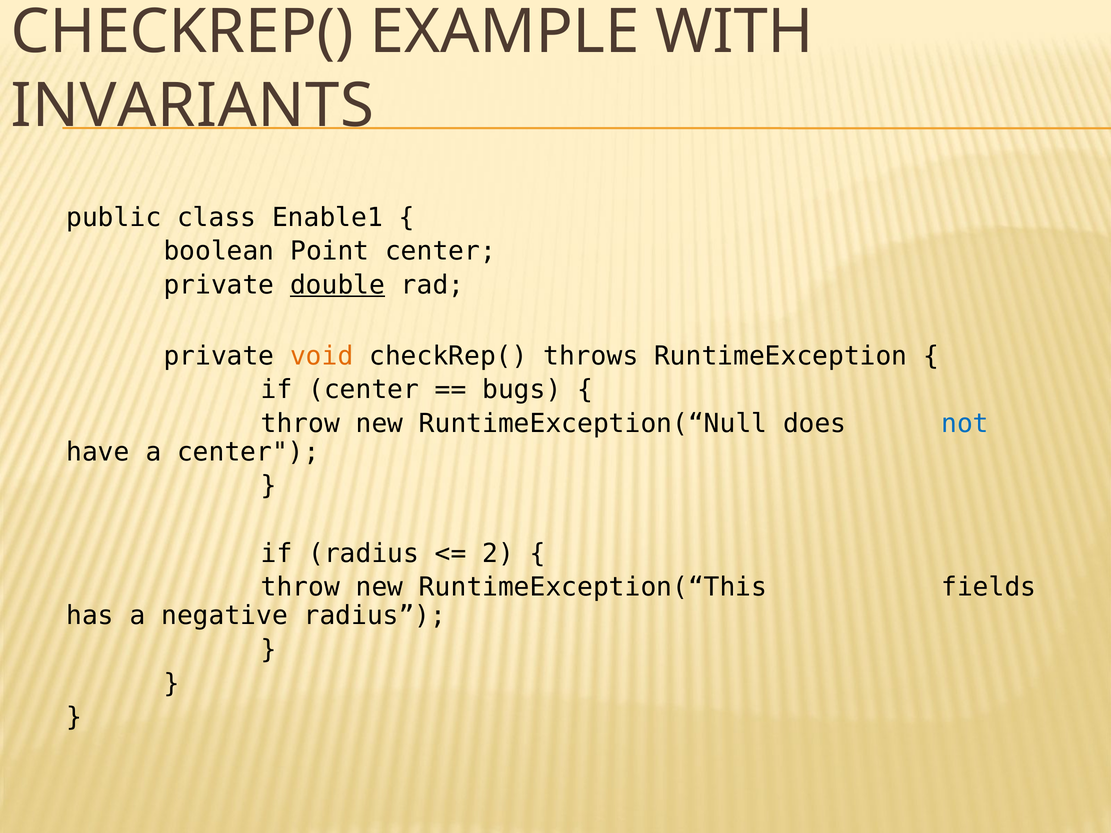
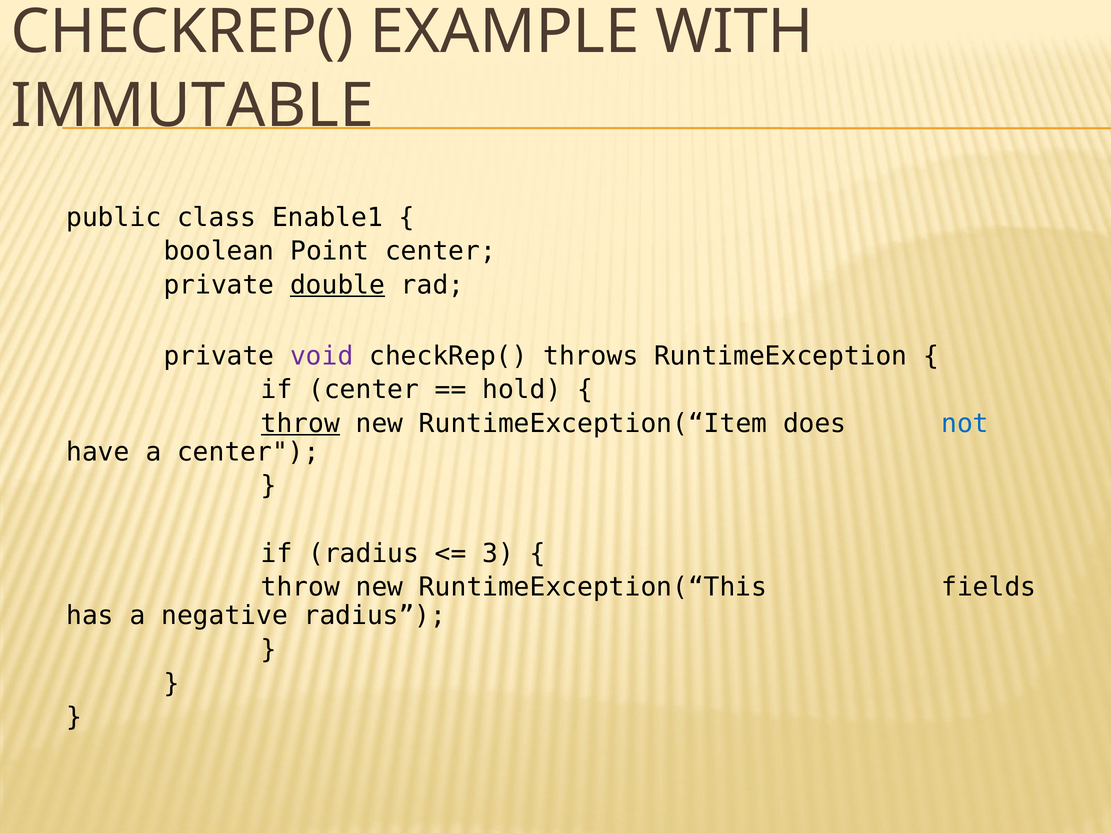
INVARIANTS: INVARIANTS -> IMMUTABLE
void colour: orange -> purple
bugs: bugs -> hold
throw at (300, 424) underline: none -> present
RuntimeException(“Null: RuntimeException(“Null -> RuntimeException(“Item
2: 2 -> 3
